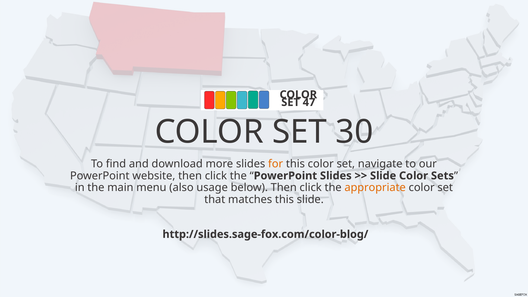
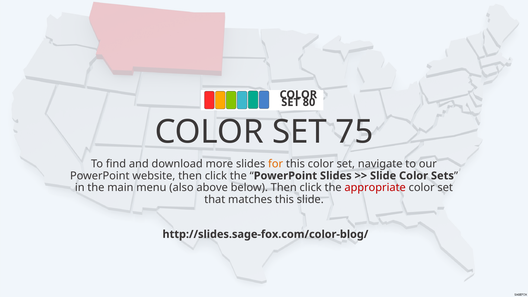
47: 47 -> 80
30: 30 -> 75
usage: usage -> above
appropriate colour: orange -> red
